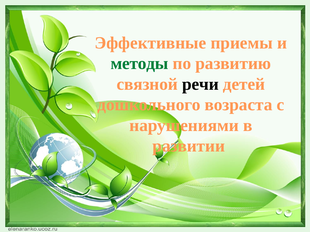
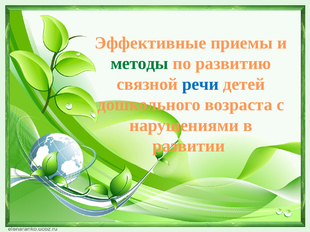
речи colour: black -> blue
